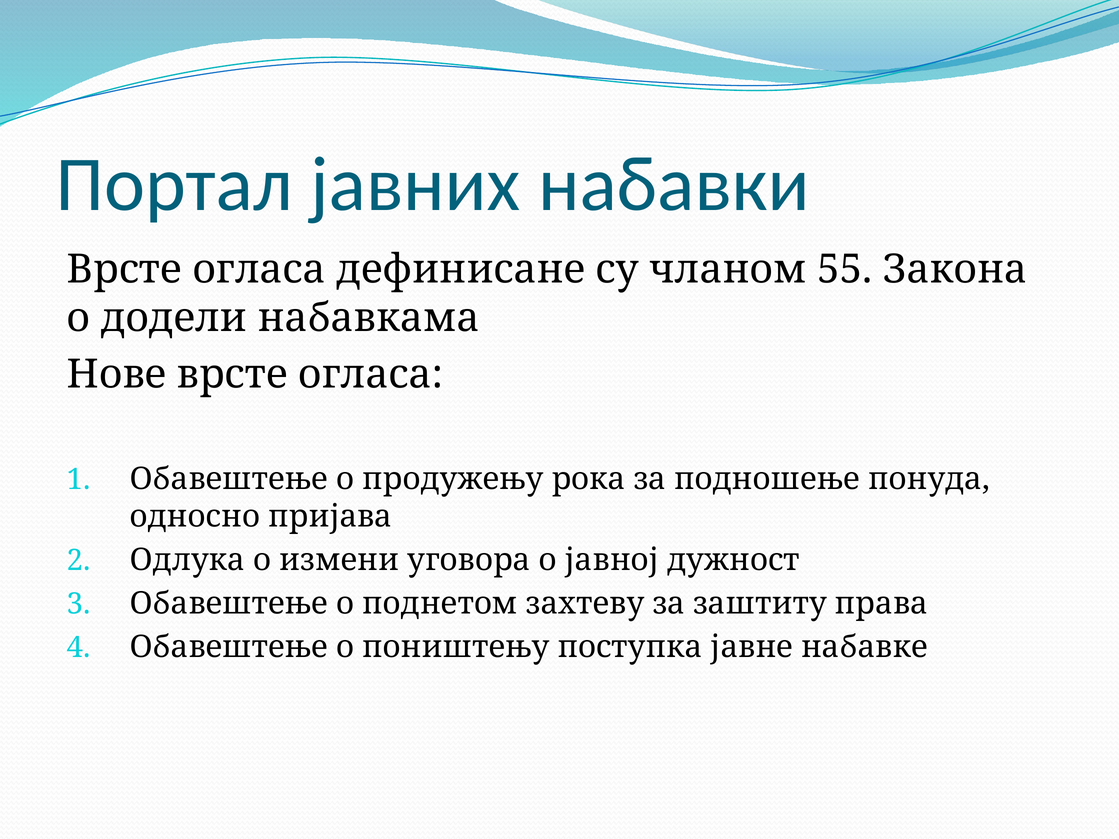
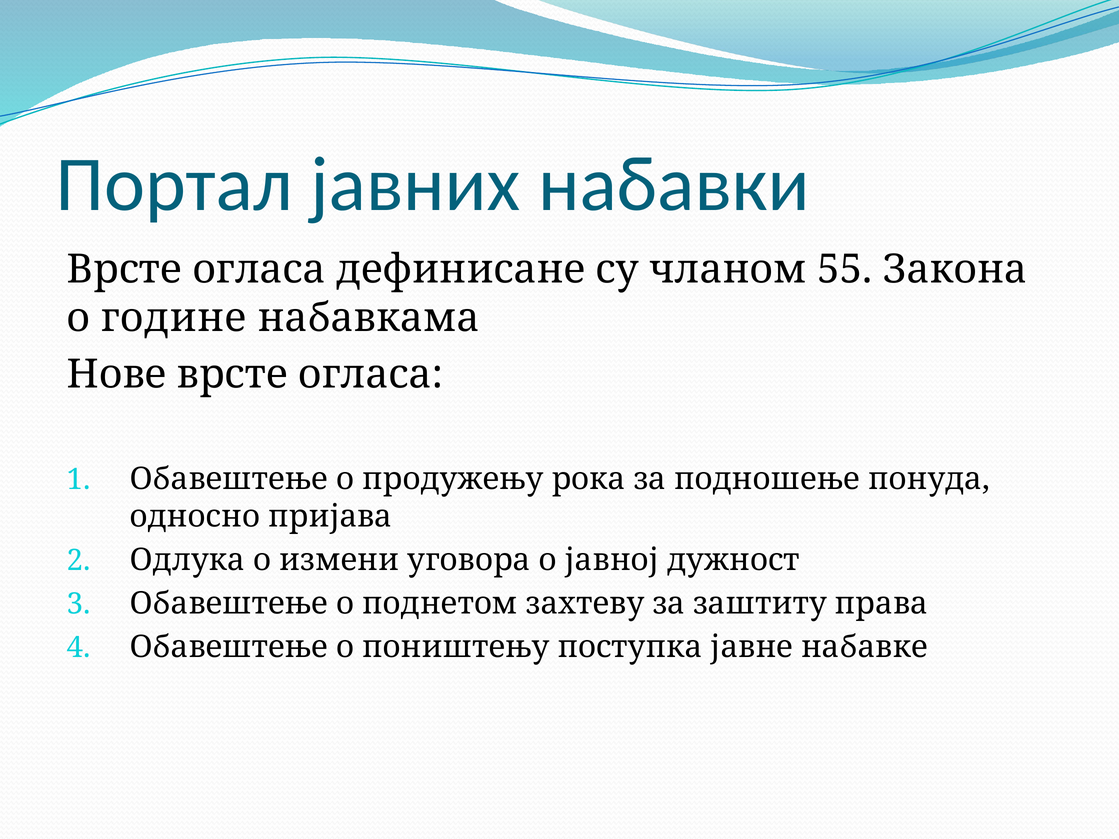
додели: додели -> године
